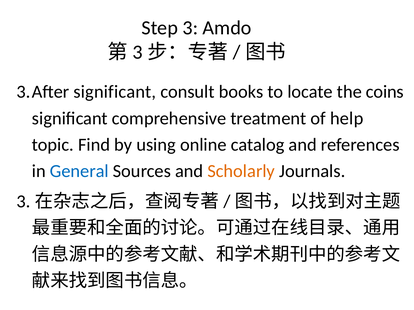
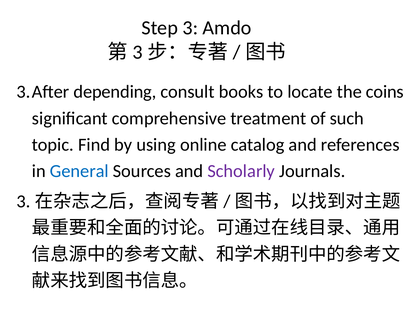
significant at (115, 92): significant -> depending
help: help -> such
Scholarly colour: orange -> purple
